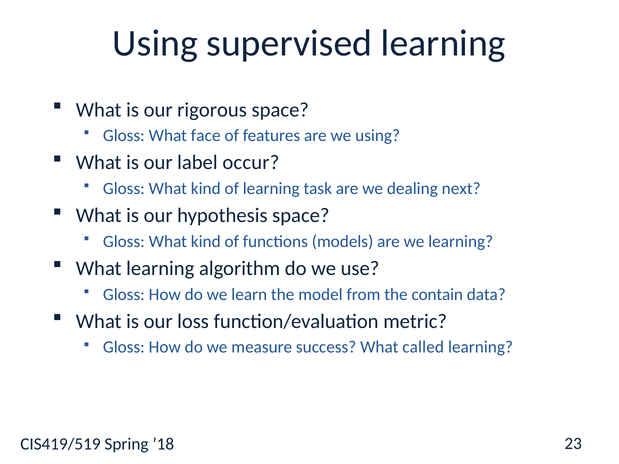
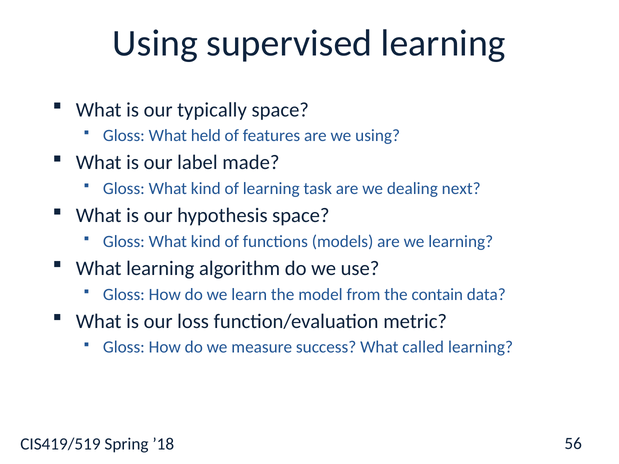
rigorous: rigorous -> typically
face: face -> held
occur: occur -> made
23: 23 -> 56
